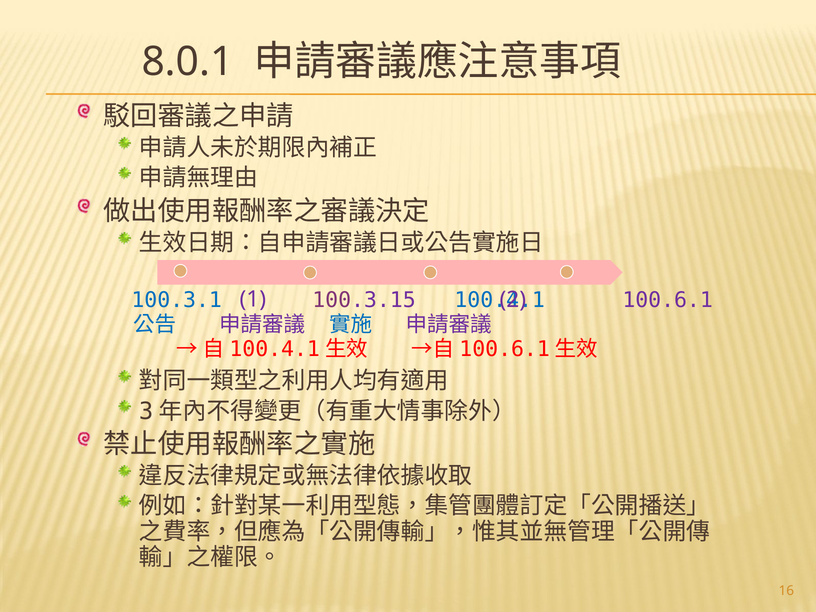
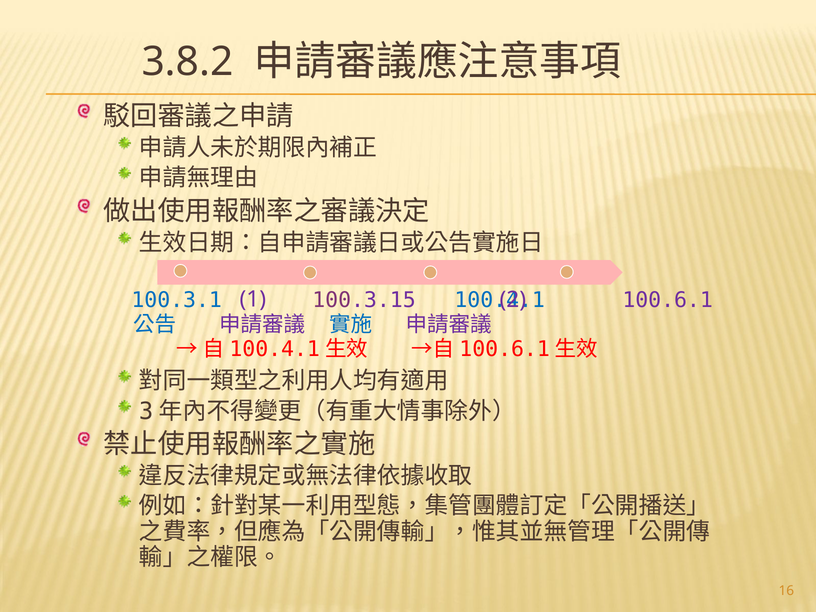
8.0.1: 8.0.1 -> 3.8.2
